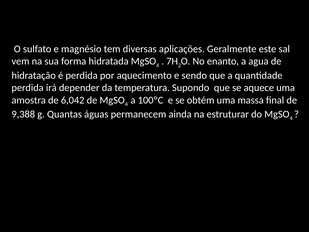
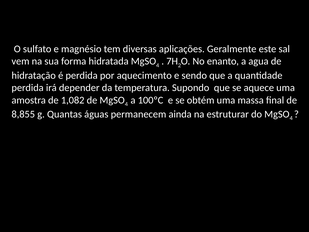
6,042: 6,042 -> 1,082
9,388: 9,388 -> 8,855
